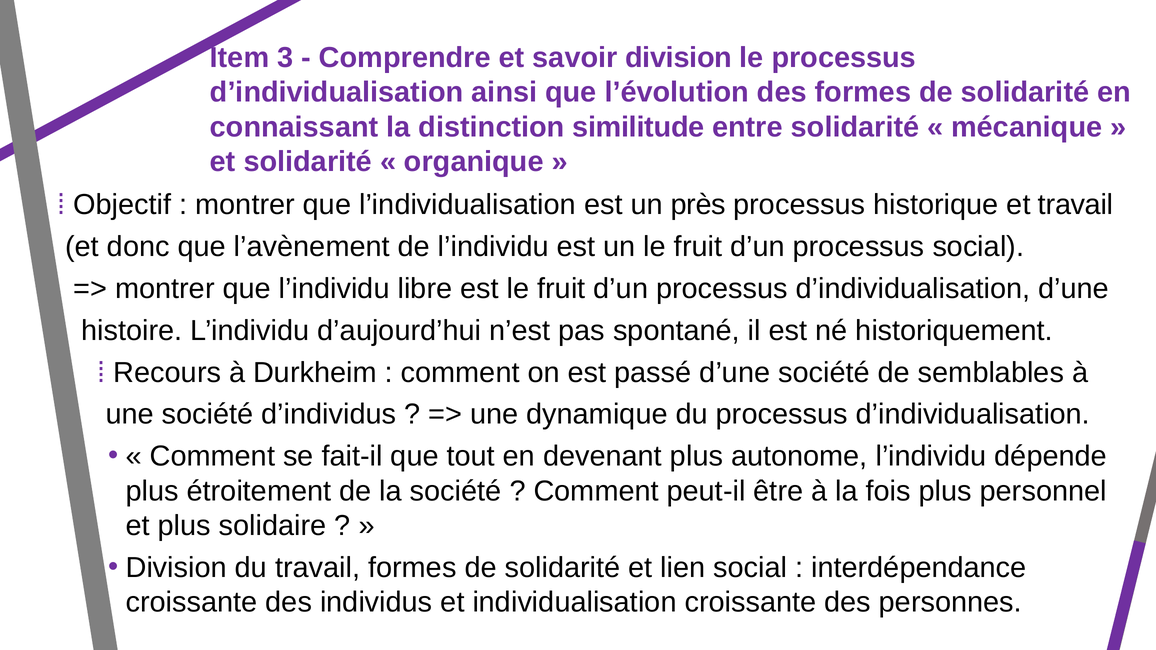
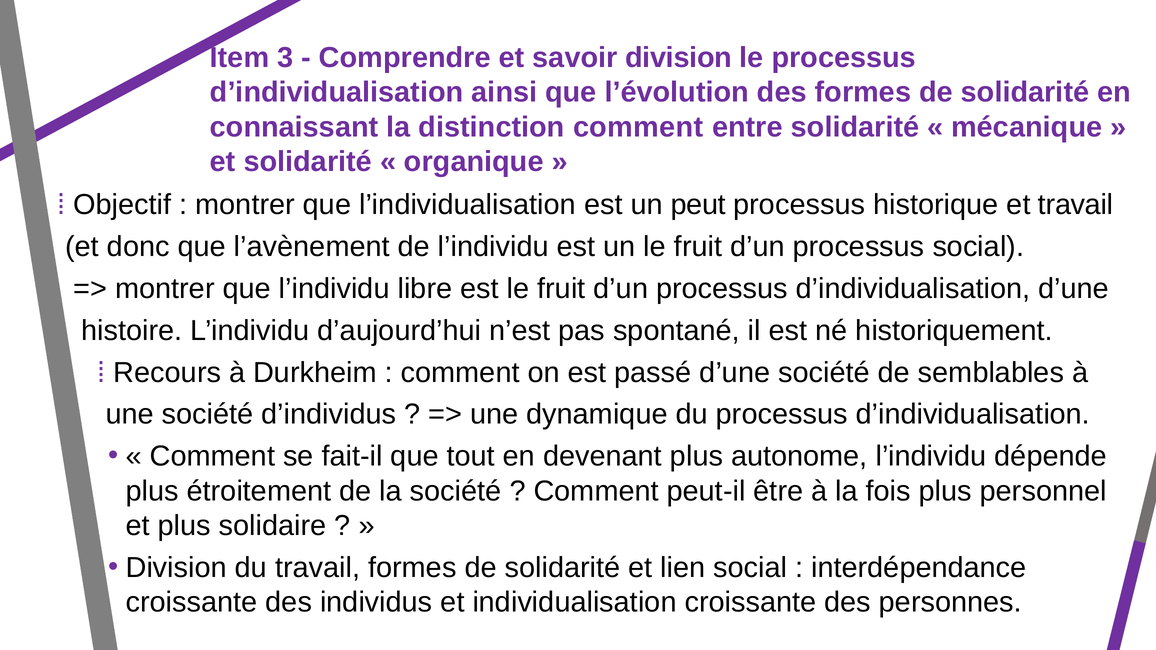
distinction similitude: similitude -> comment
près: près -> peut
